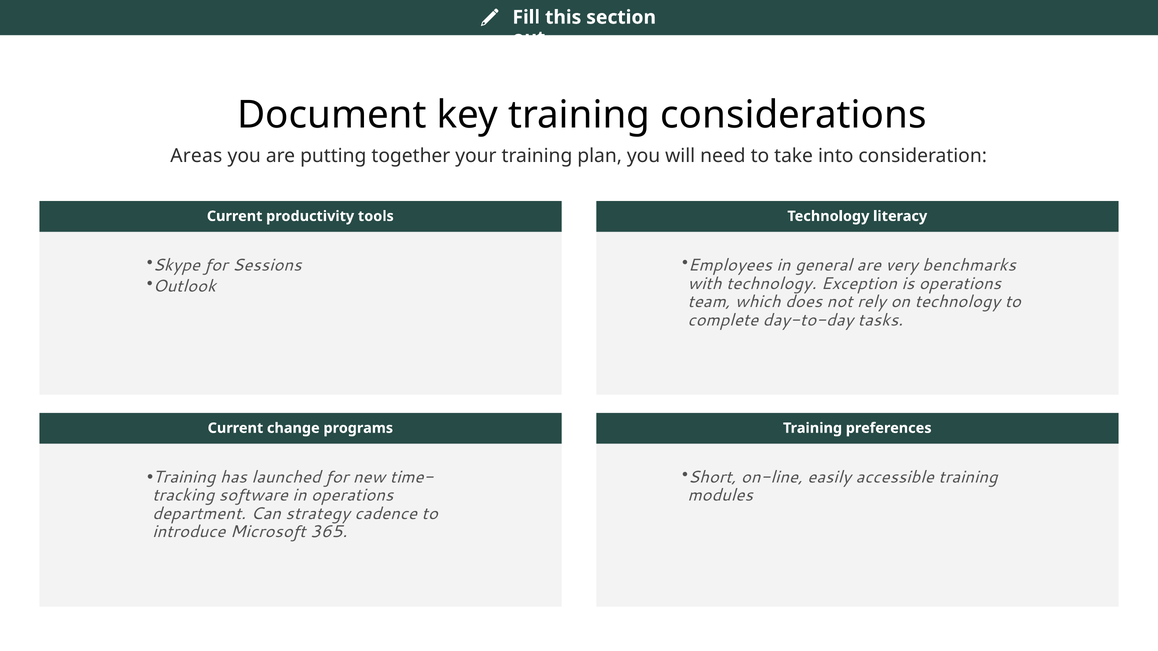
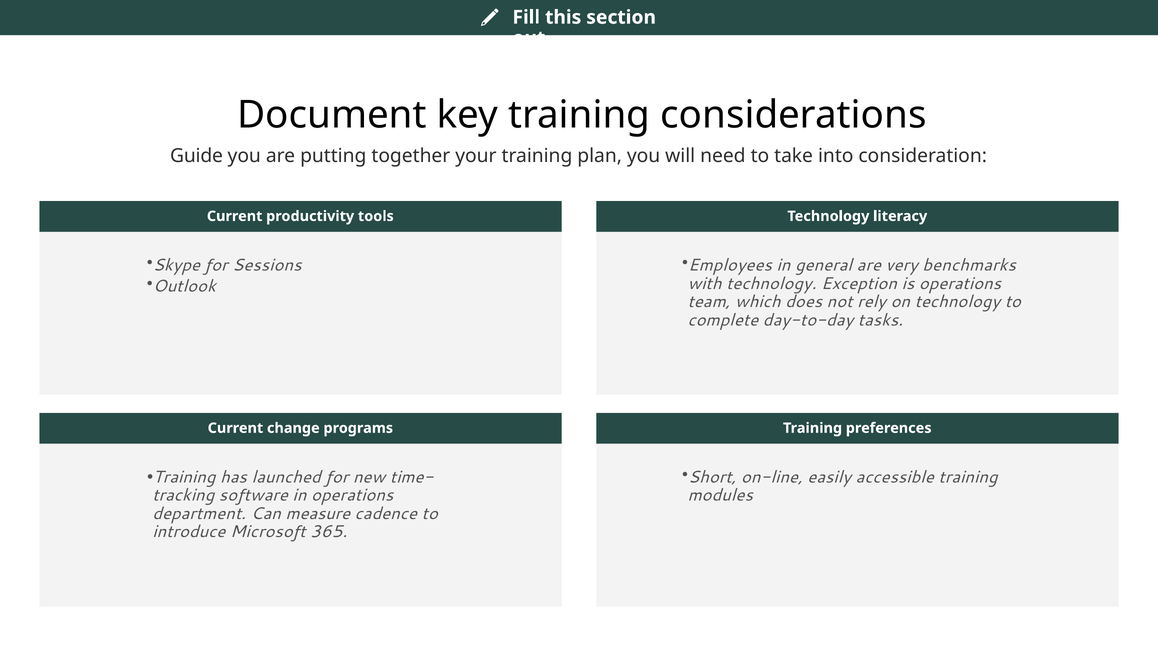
Areas: Areas -> Guide
strategy: strategy -> measure
